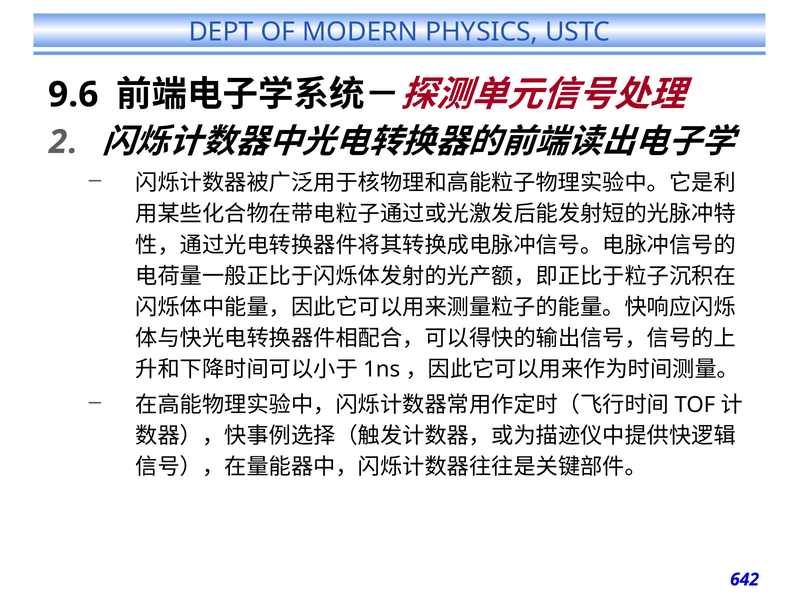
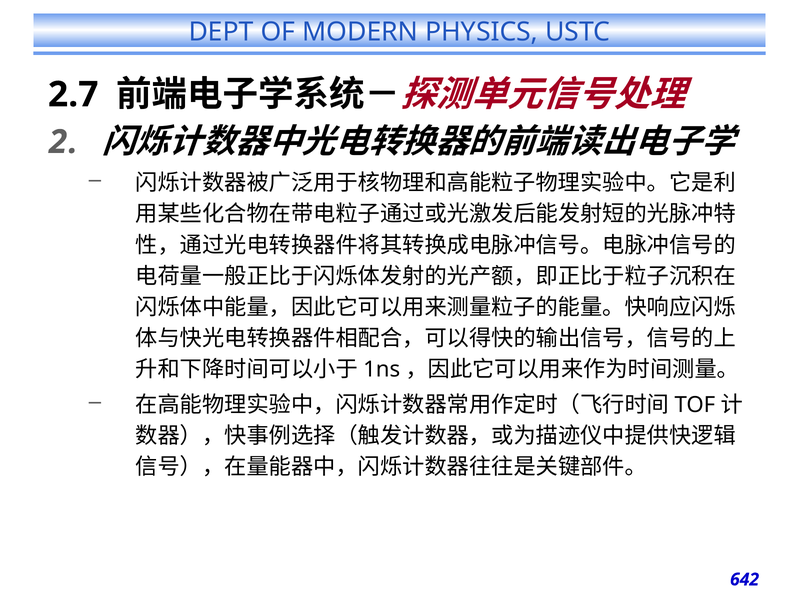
9.6: 9.6 -> 2.7
